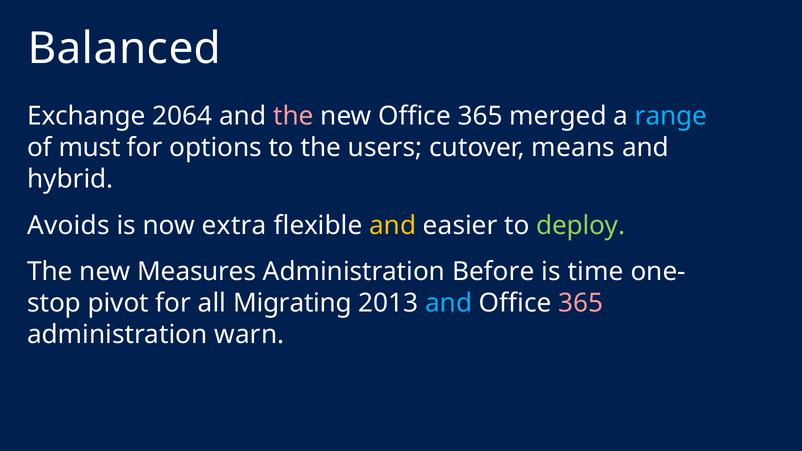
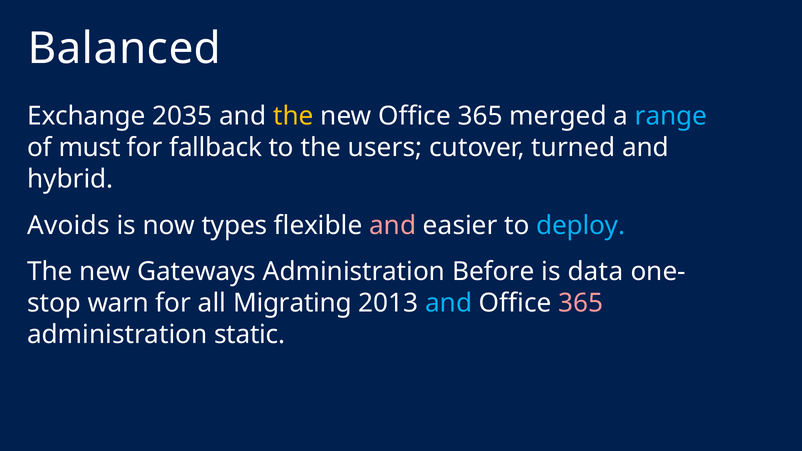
2064: 2064 -> 2035
the at (293, 116) colour: pink -> yellow
options: options -> fallback
means: means -> turned
extra: extra -> types
and at (393, 225) colour: yellow -> pink
deploy colour: light green -> light blue
Measures: Measures -> Gateways
time: time -> data
pivot: pivot -> warn
warn: warn -> static
